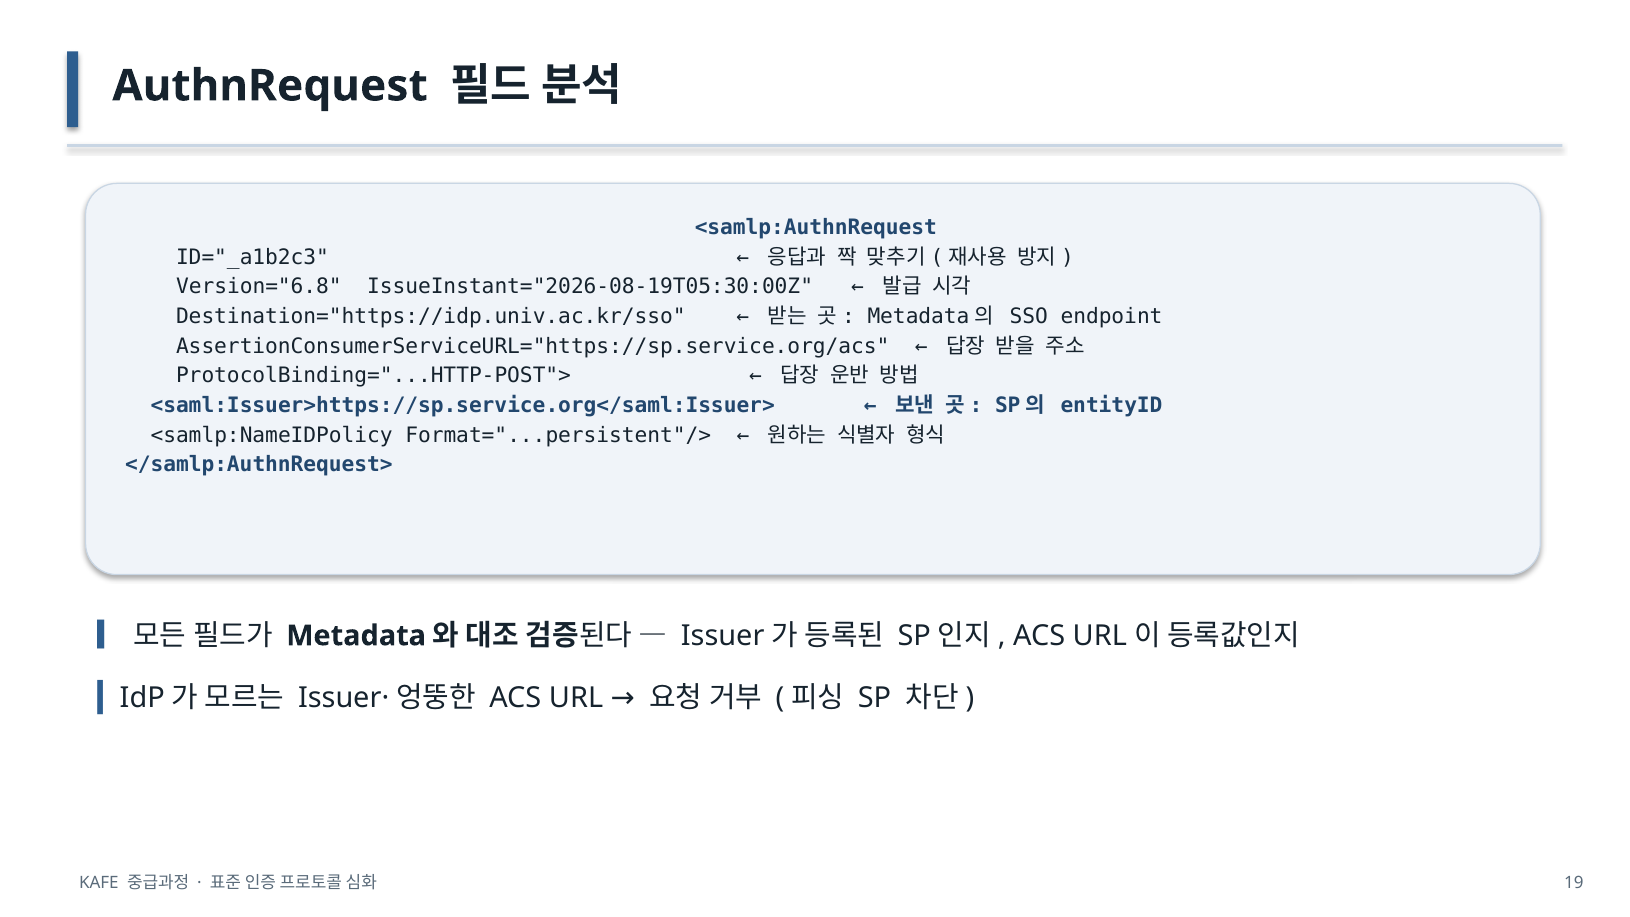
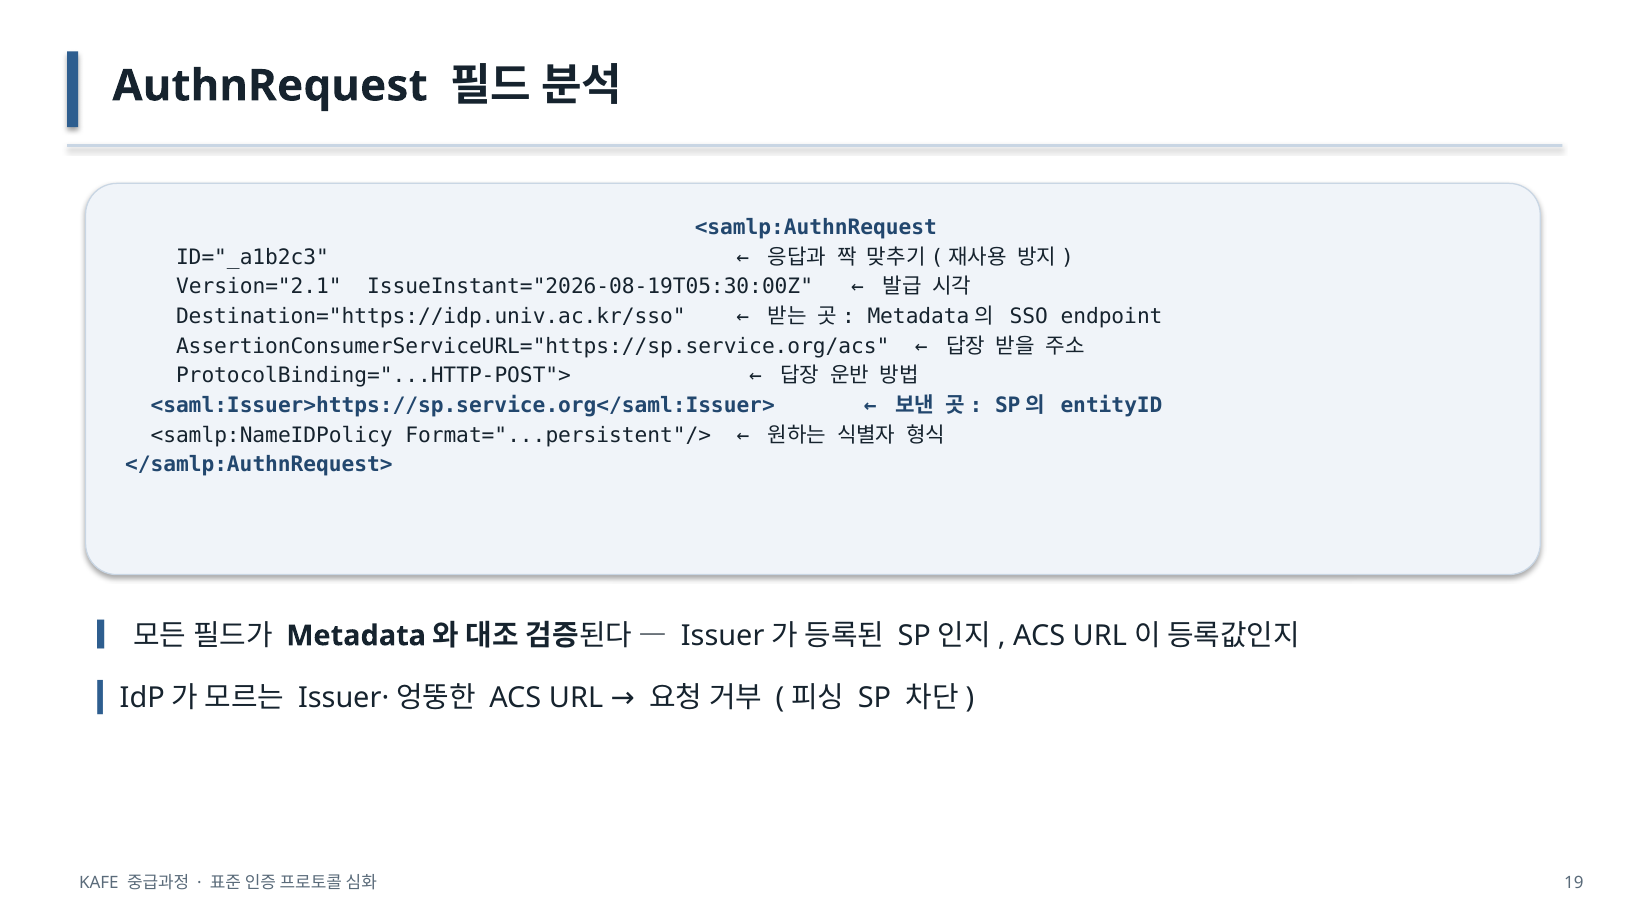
Version="6.8: Version="6.8 -> Version="2.1
